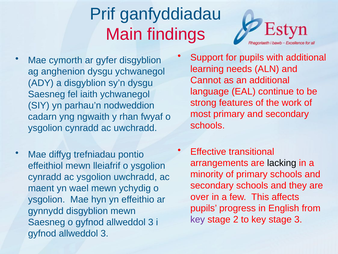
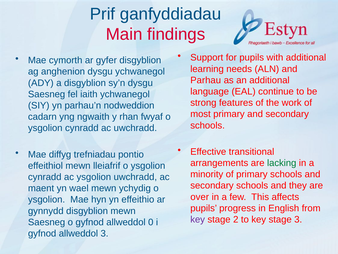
Cannot: Cannot -> Parhau
lacking colour: black -> green
o gyfnod allweddol 3: 3 -> 0
